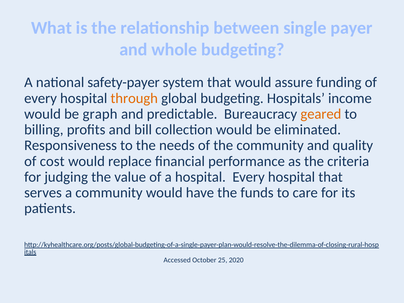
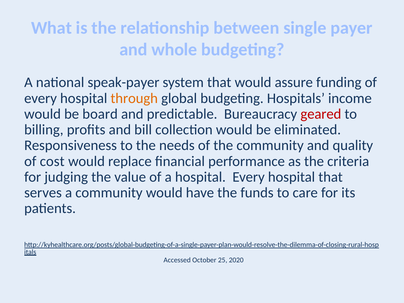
safety-payer: safety-payer -> speak-payer
graph: graph -> board
geared colour: orange -> red
